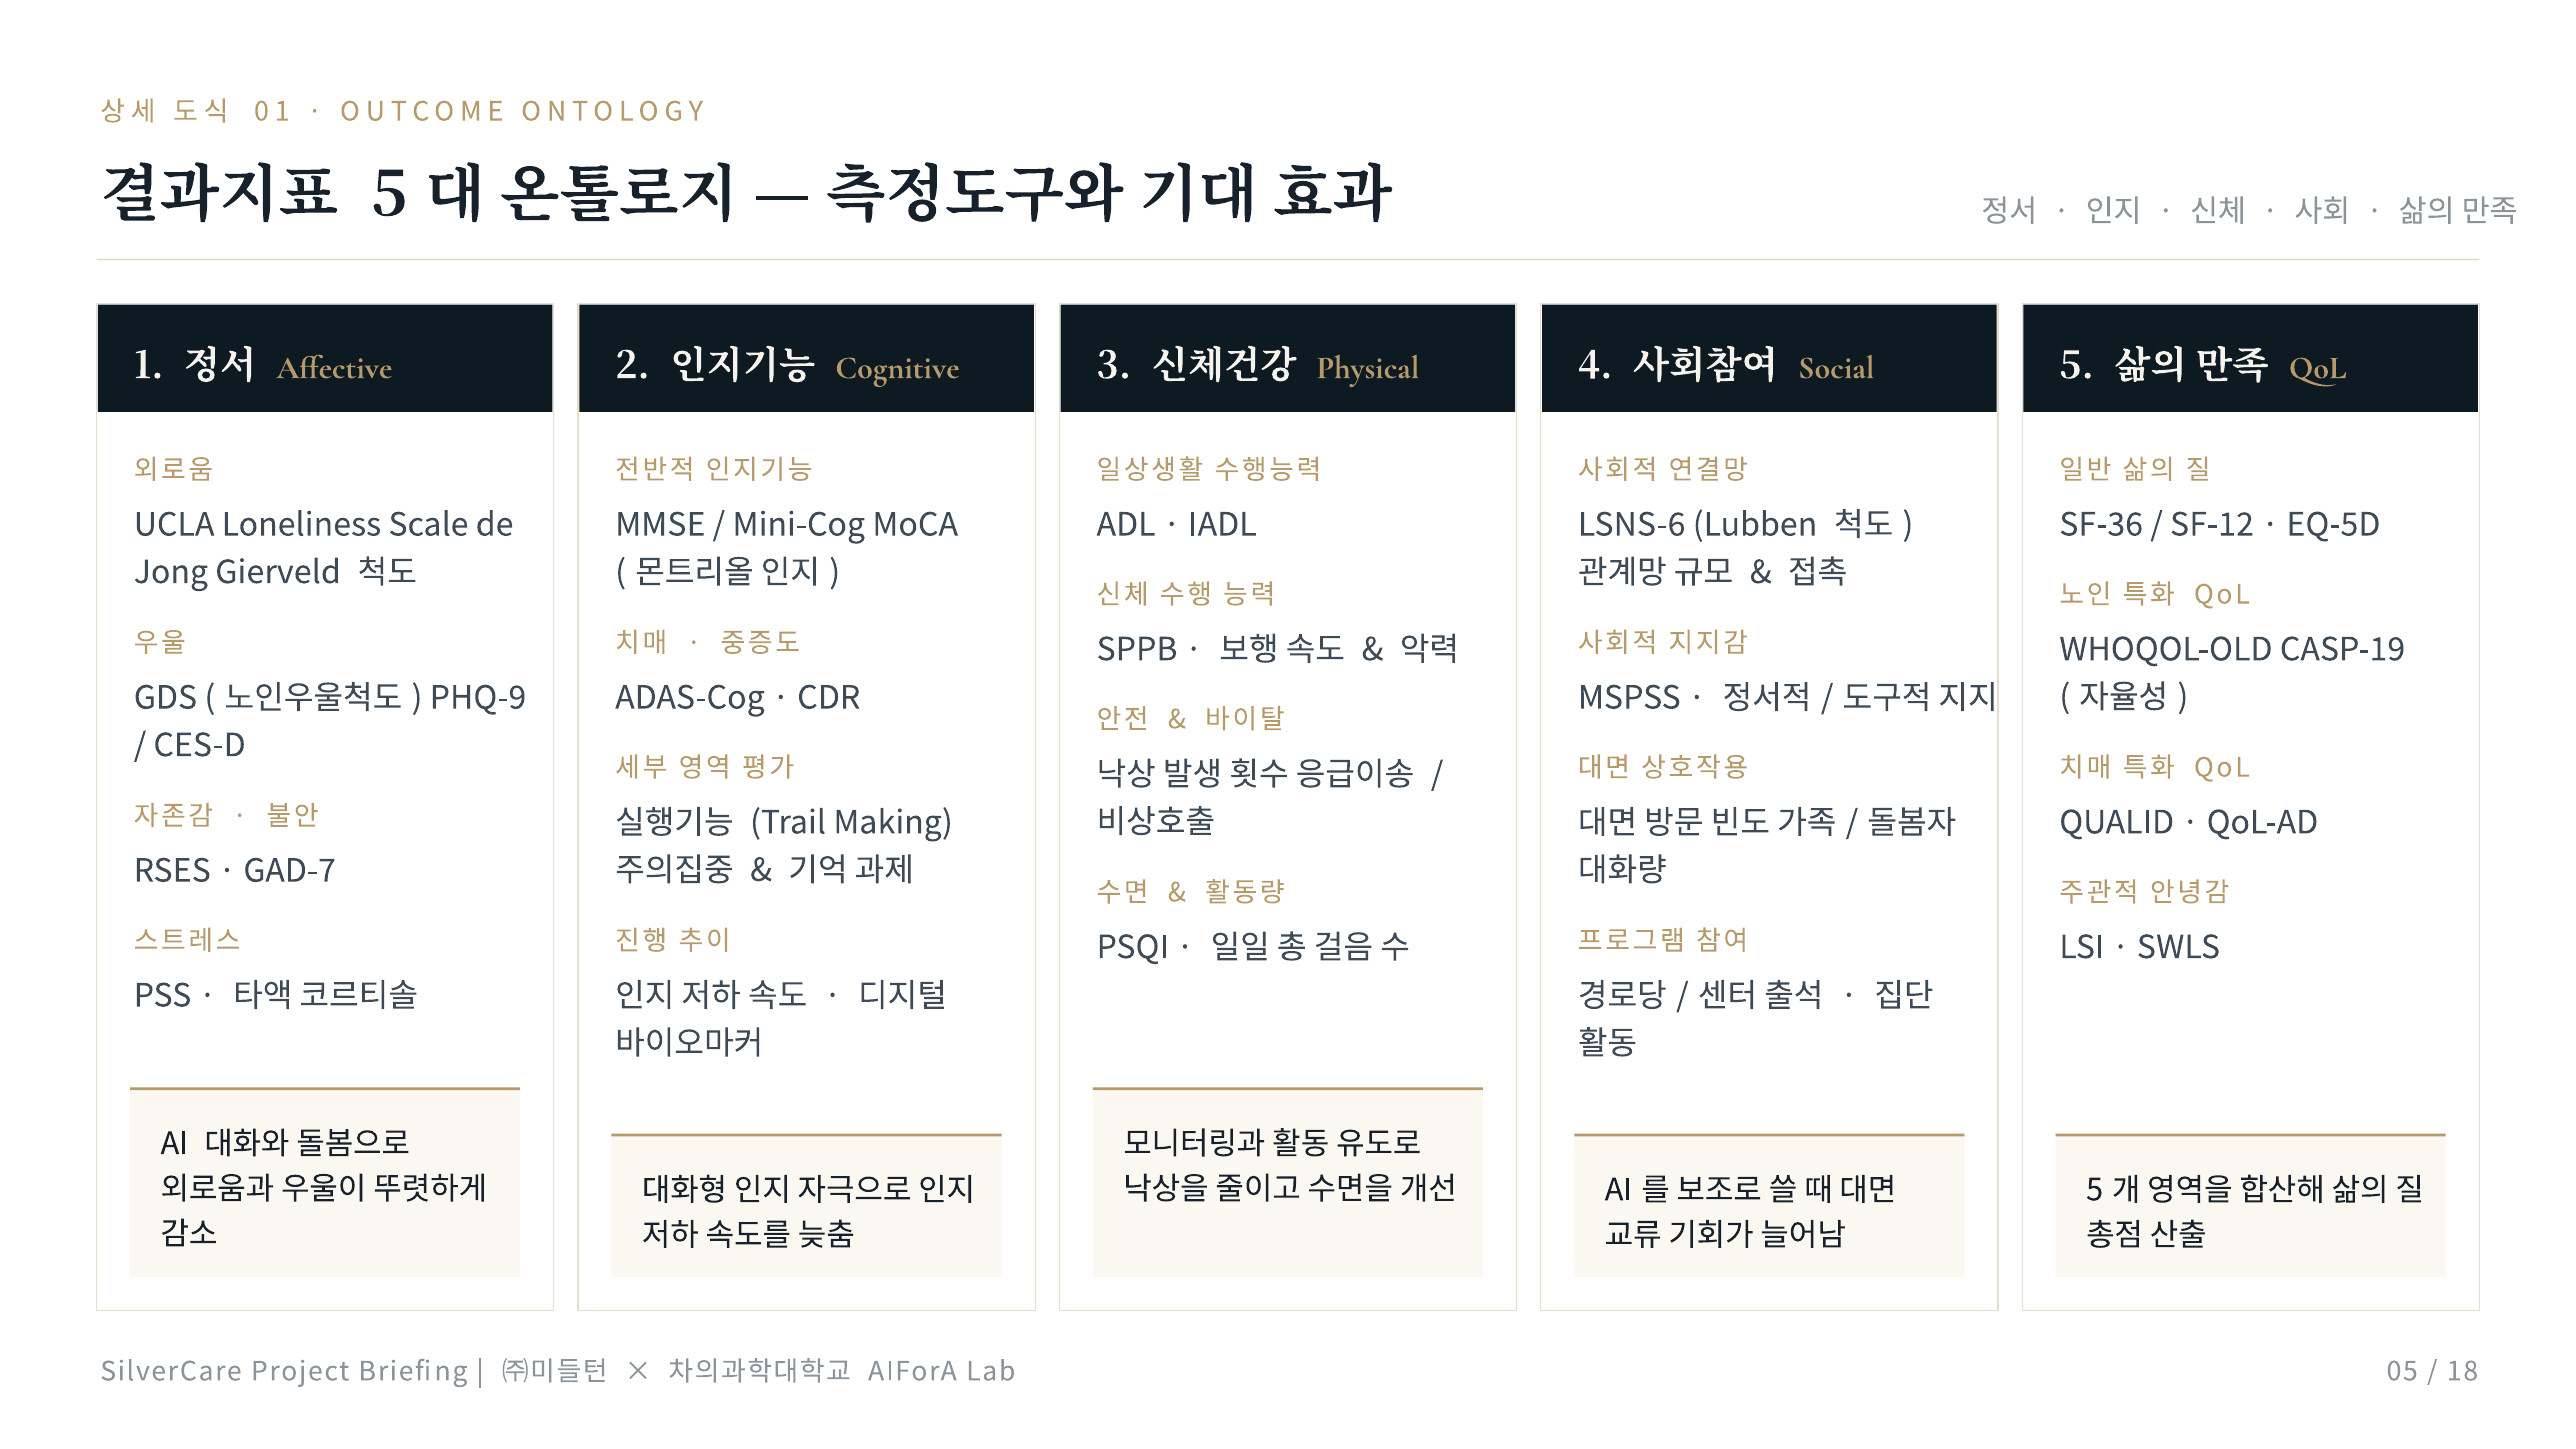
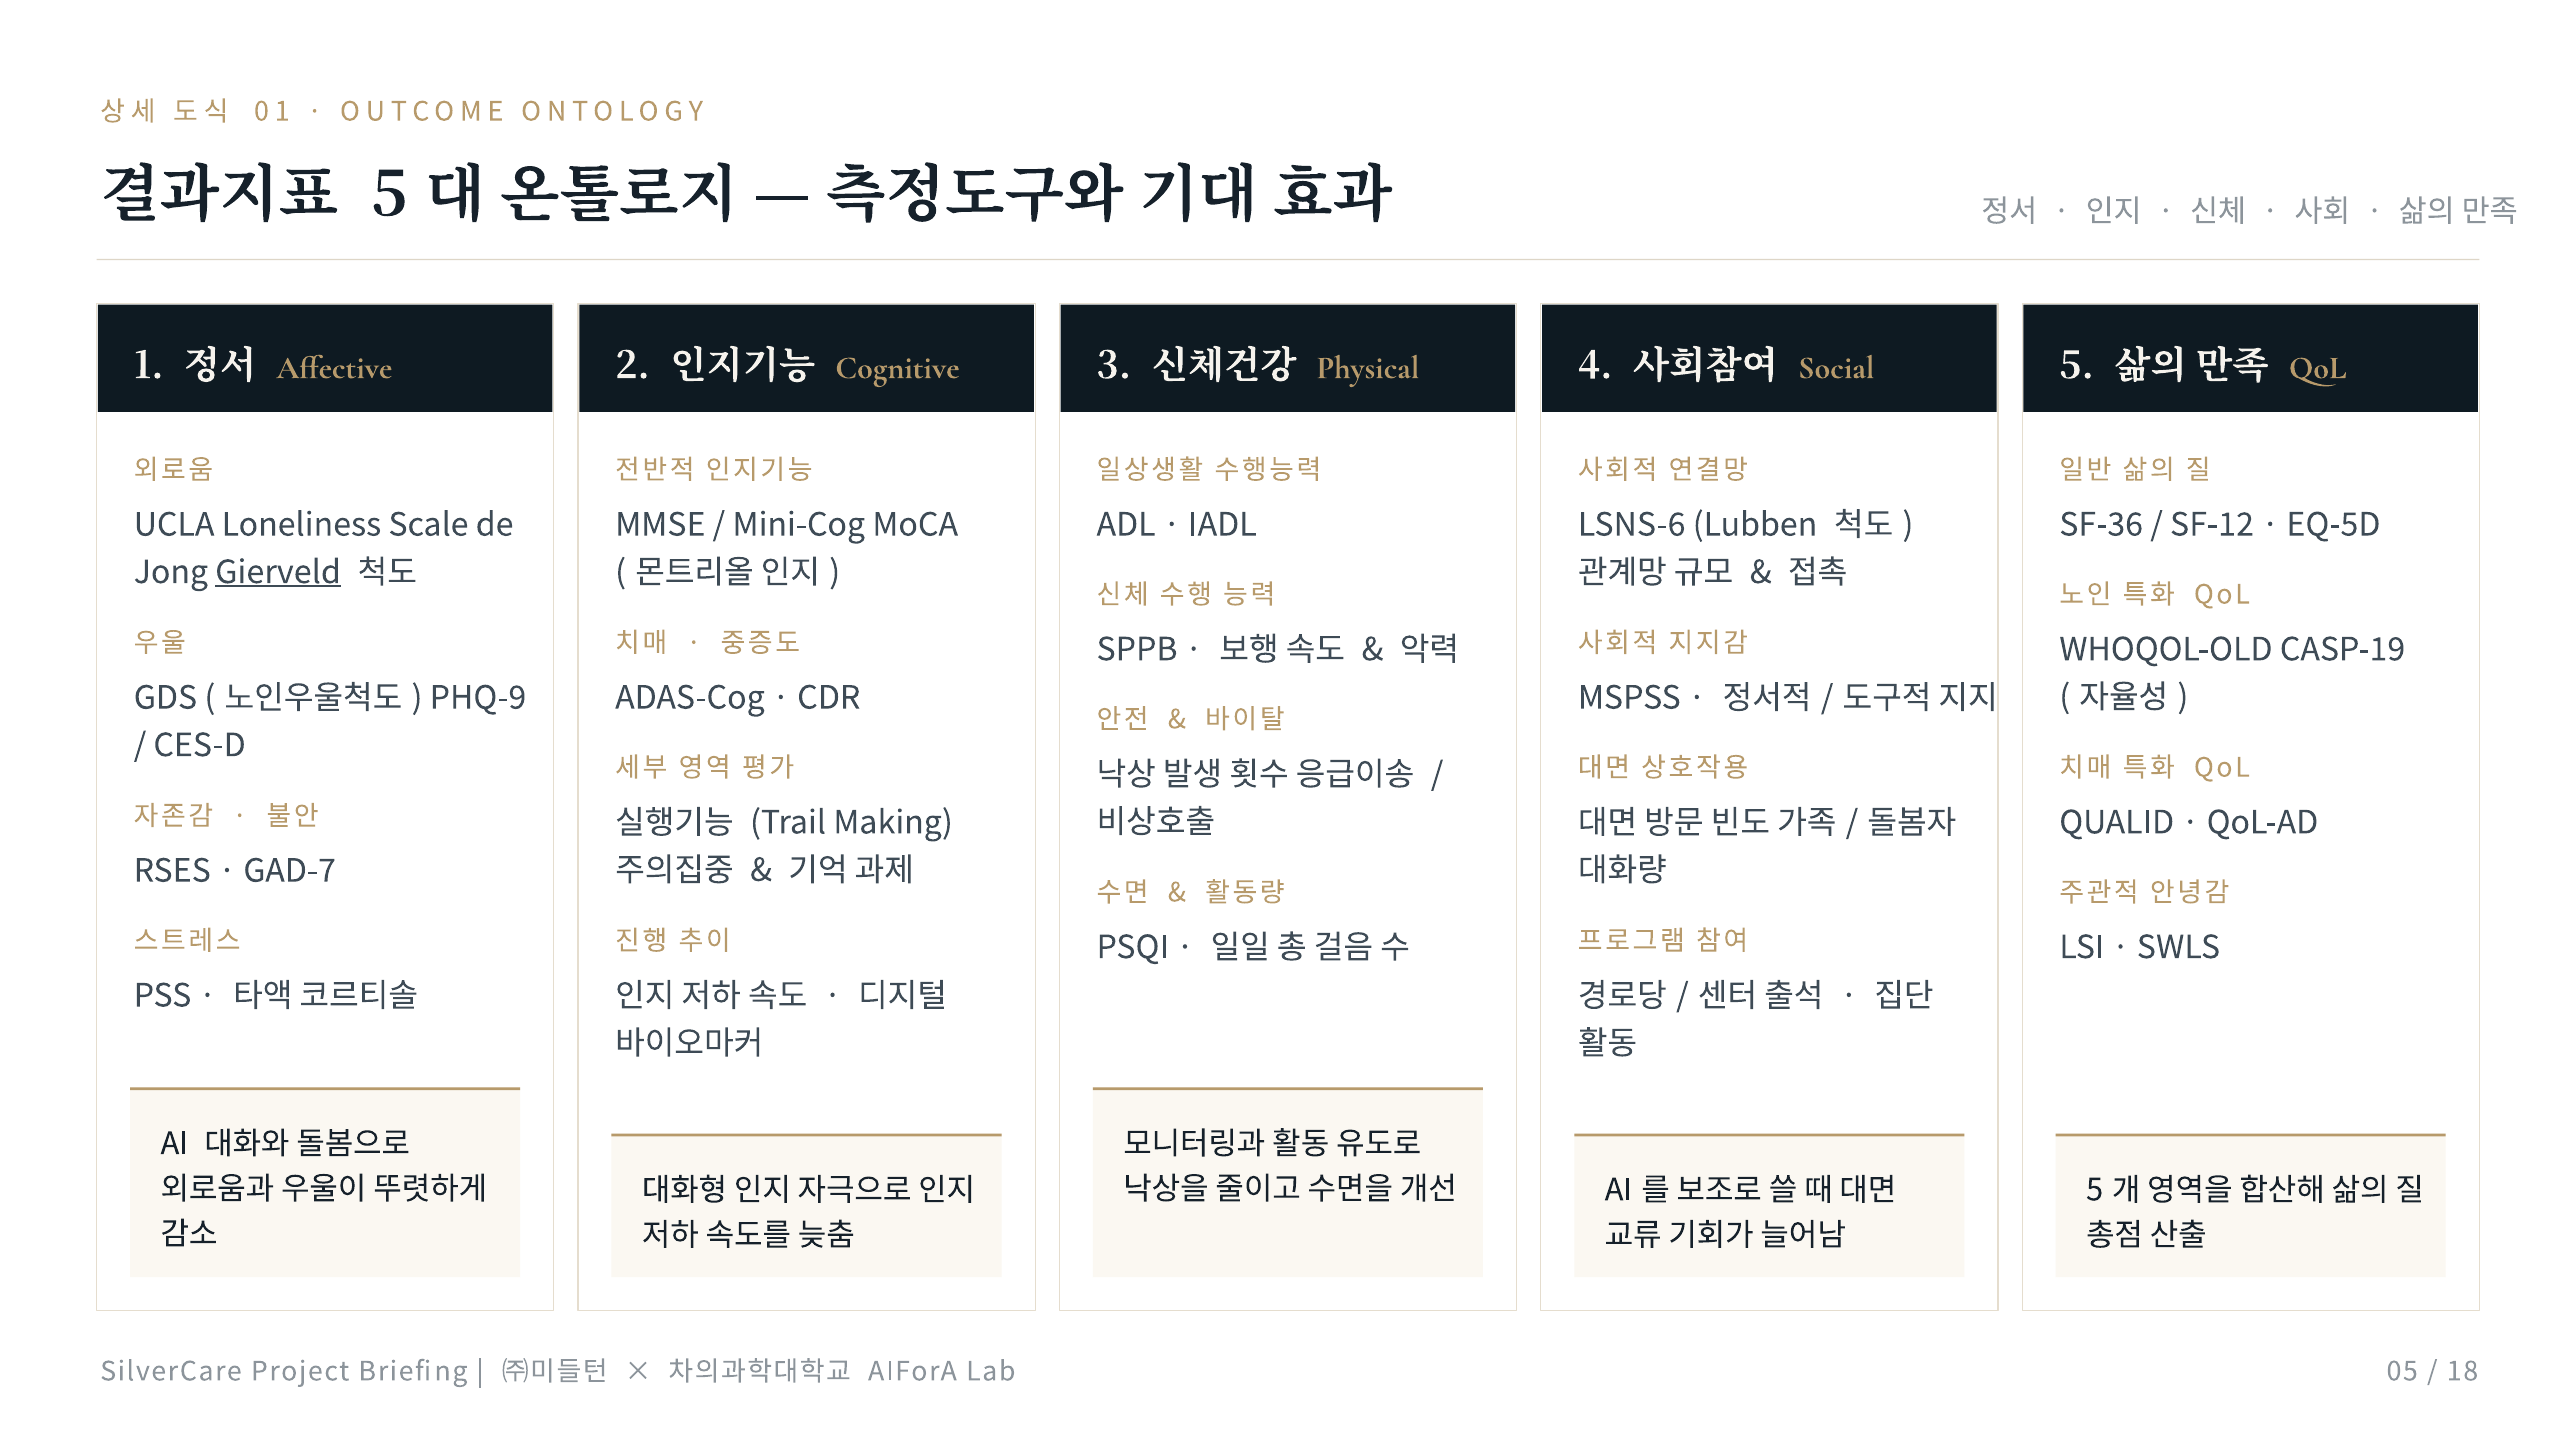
Gierveld underline: none -> present
